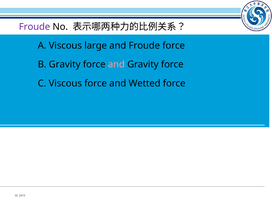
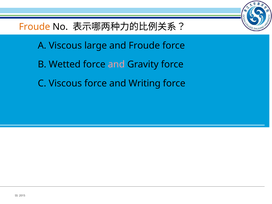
Froude at (35, 27) colour: purple -> orange
B Gravity: Gravity -> Wetted
Wetted: Wetted -> Writing
